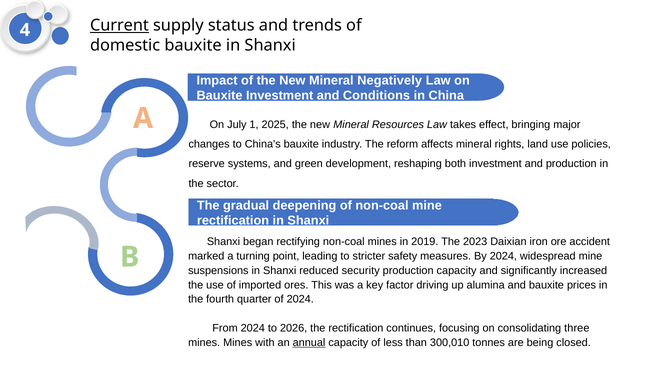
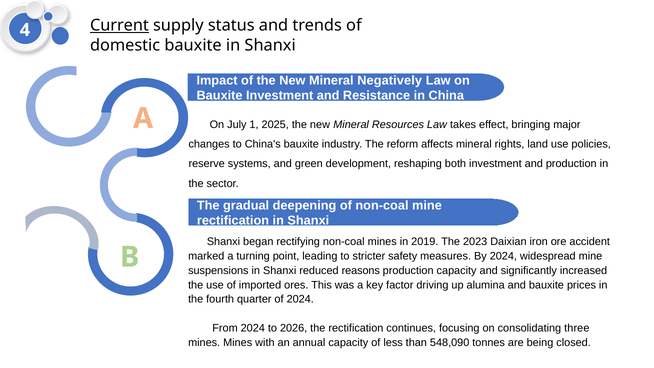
Conditions: Conditions -> Resistance
security: security -> reasons
annual underline: present -> none
300,010: 300,010 -> 548,090
